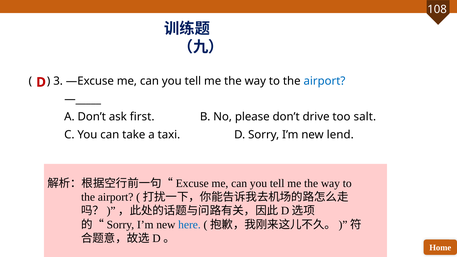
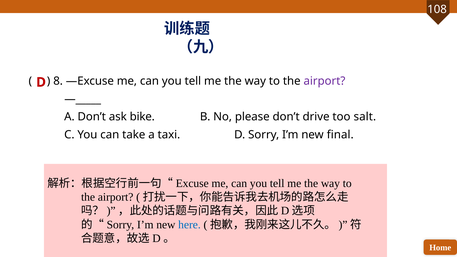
3: 3 -> 8
airport at (324, 81) colour: blue -> purple
first: first -> bike
lend: lend -> final
